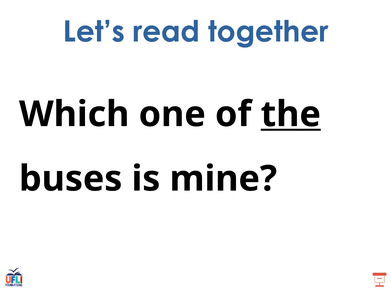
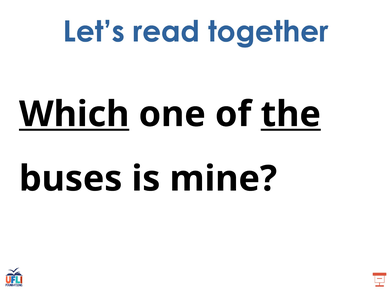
Which underline: none -> present
